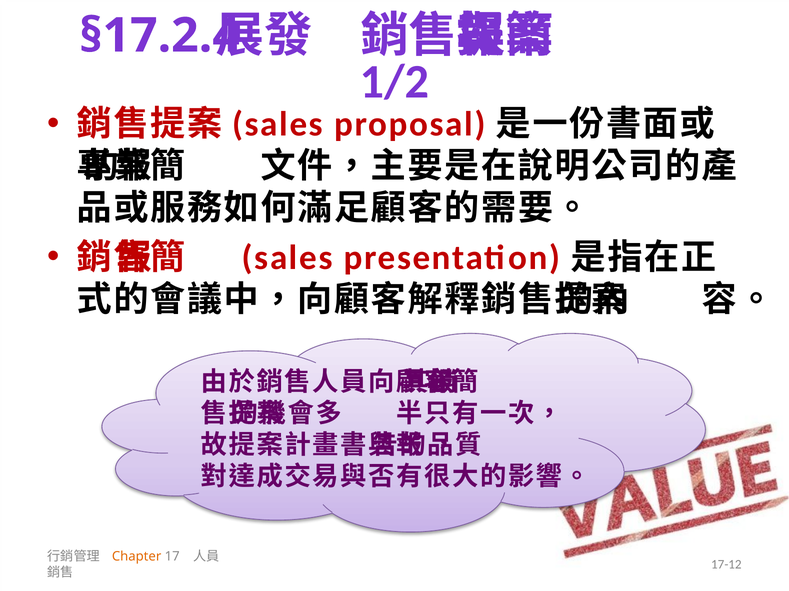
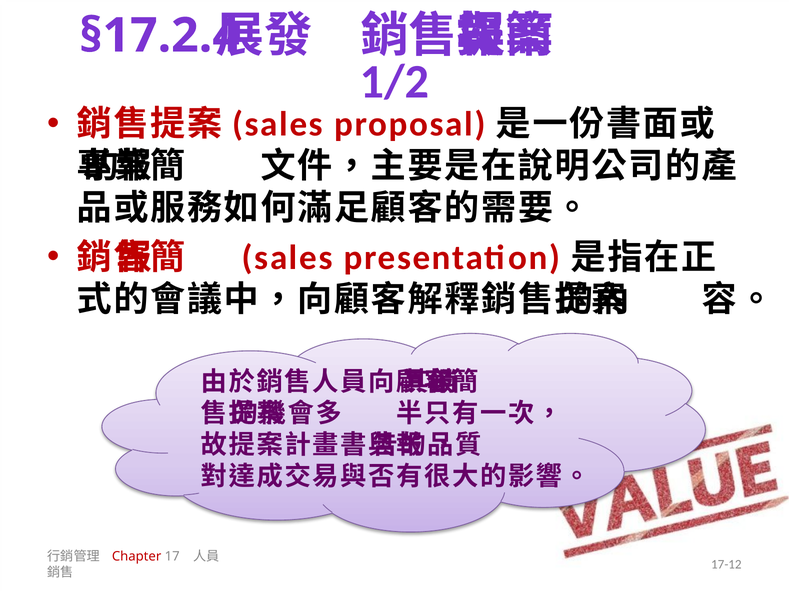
Chapter colour: orange -> red
